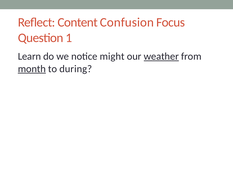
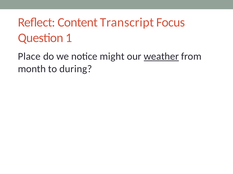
Confusion: Confusion -> Transcript
Learn: Learn -> Place
month underline: present -> none
